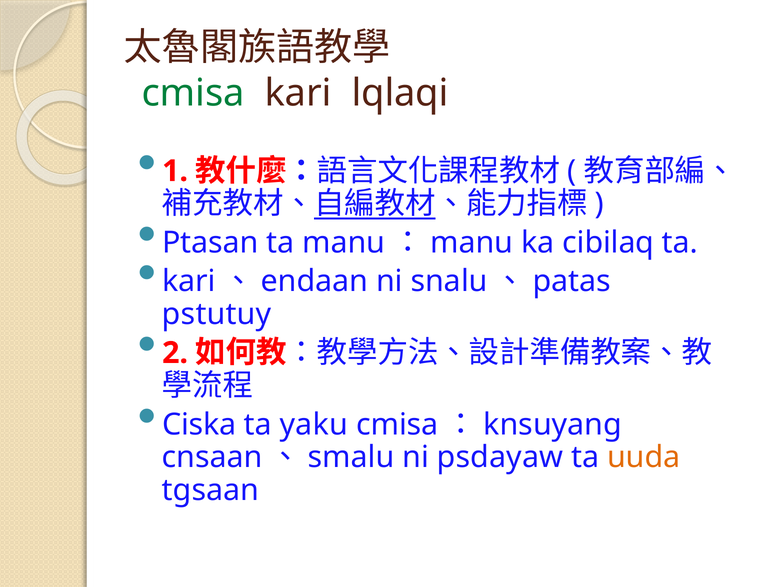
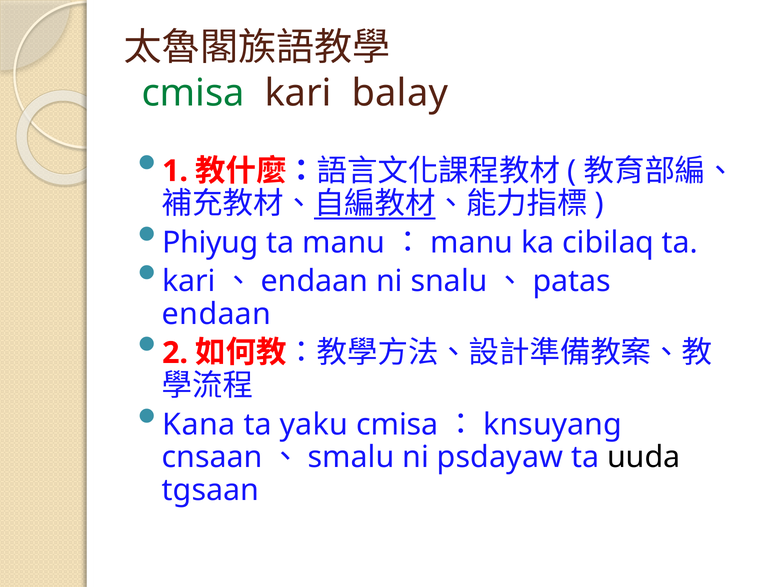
lqlaqi: lqlaqi -> balay
Ptasan: Ptasan -> Phiyug
pstutuy at (217, 314): pstutuy -> endaan
Ciska: Ciska -> Kana
uuda colour: orange -> black
